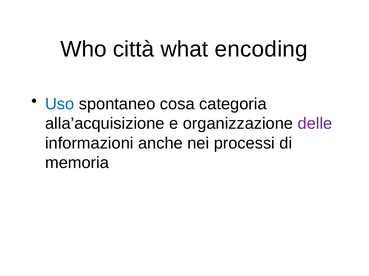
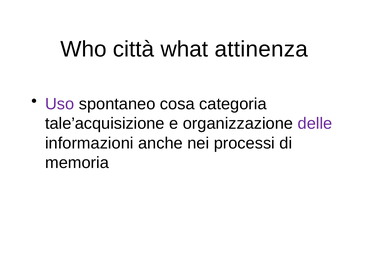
encoding: encoding -> attinenza
Uso colour: blue -> purple
alla’acquisizione: alla’acquisizione -> tale’acquisizione
